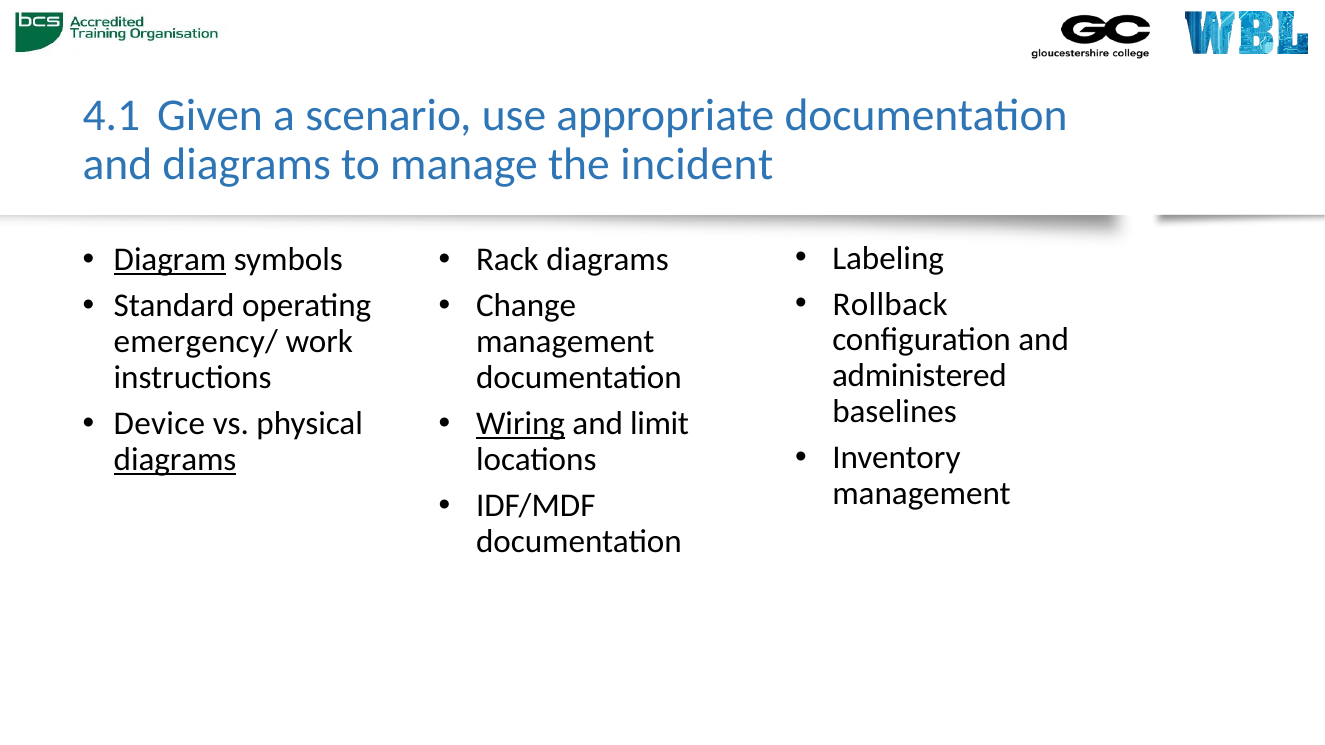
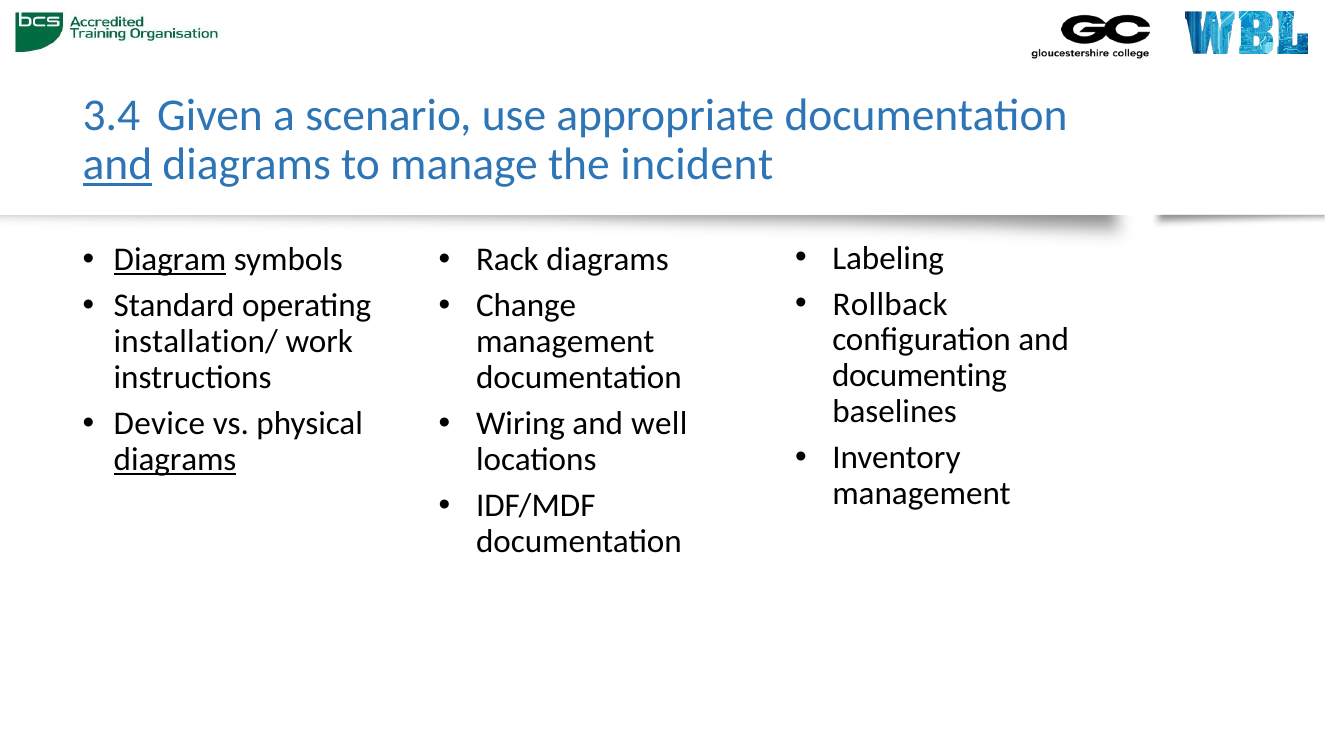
4.1: 4.1 -> 3.4
and at (117, 165) underline: none -> present
emergency/: emergency/ -> installation/
administered: administered -> documenting
Wiring underline: present -> none
limit: limit -> well
